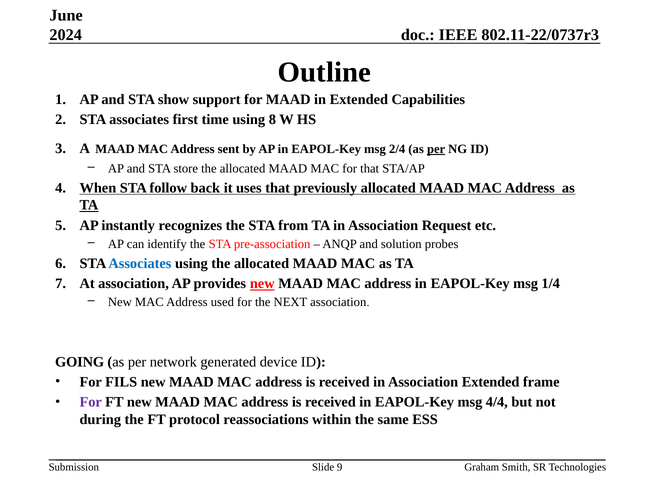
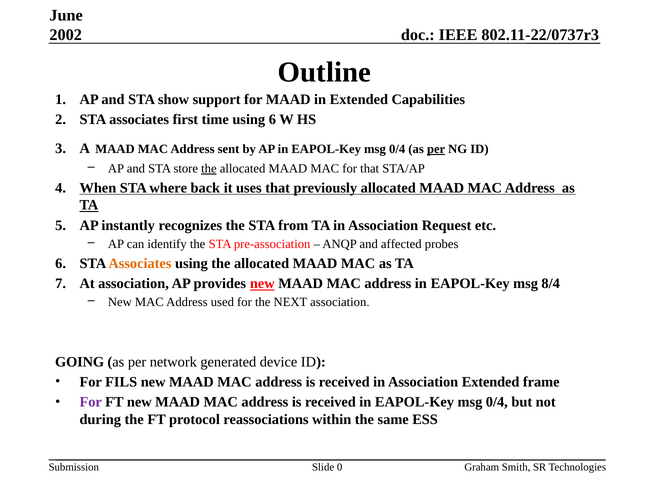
2024: 2024 -> 2002
using 8: 8 -> 6
2/4 at (397, 149): 2/4 -> 0/4
the at (209, 169) underline: none -> present
follow: follow -> where
solution: solution -> affected
Associates at (140, 263) colour: blue -> orange
1/4: 1/4 -> 8/4
4/4 at (497, 402): 4/4 -> 0/4
9: 9 -> 0
